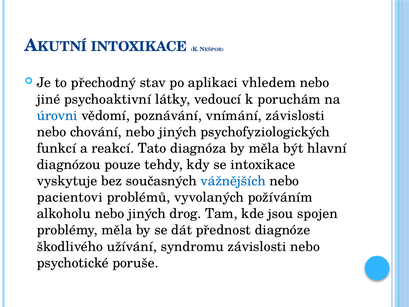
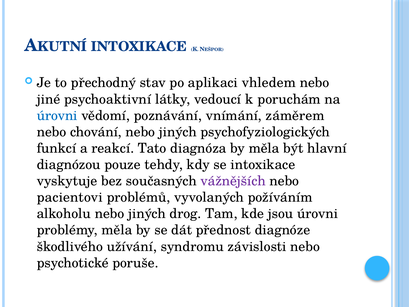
vnímání závislosti: závislosti -> záměrem
vážnějších colour: blue -> purple
jsou spojen: spojen -> úrovni
